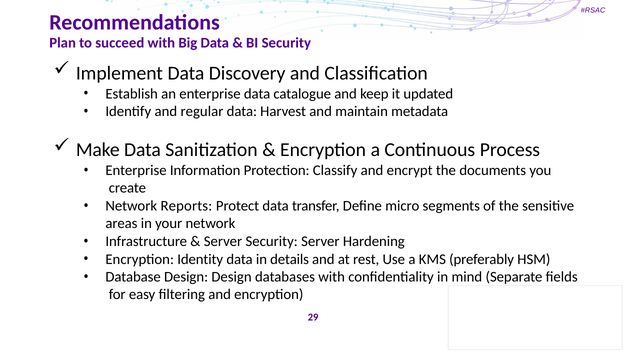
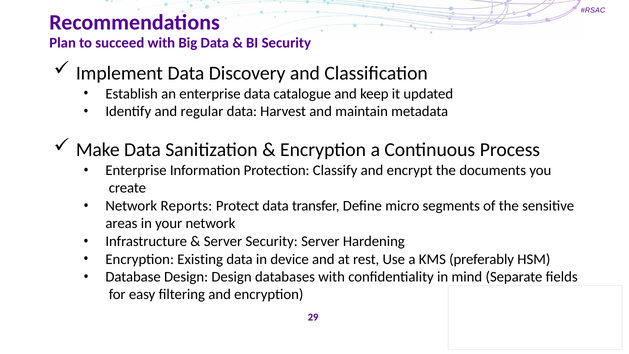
Identity: Identity -> Existing
details: details -> device
